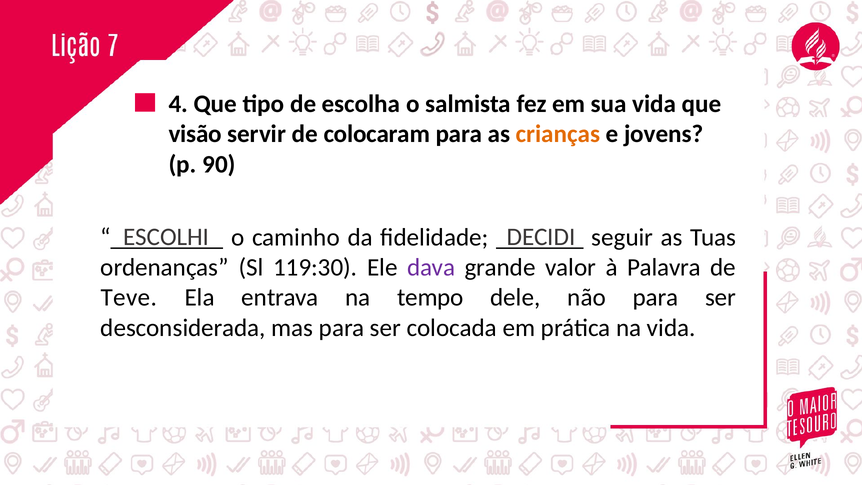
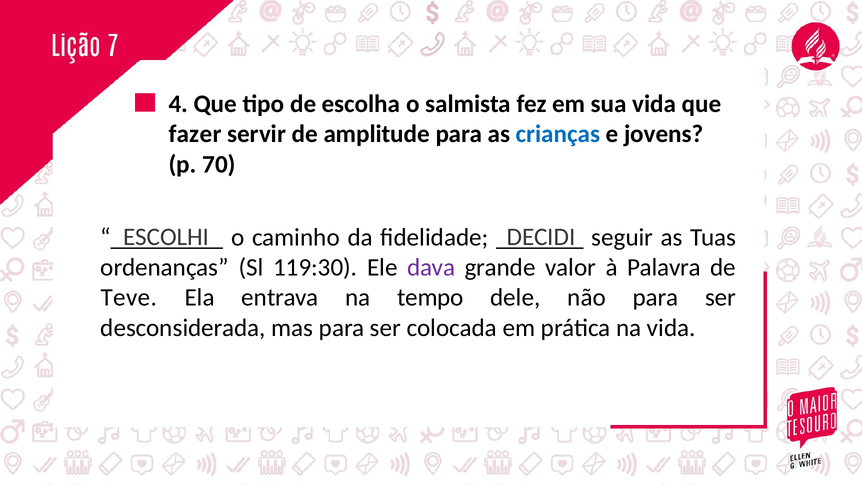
visão: visão -> fazer
colocaram: colocaram -> amplitude
crianças colour: orange -> blue
90: 90 -> 70
